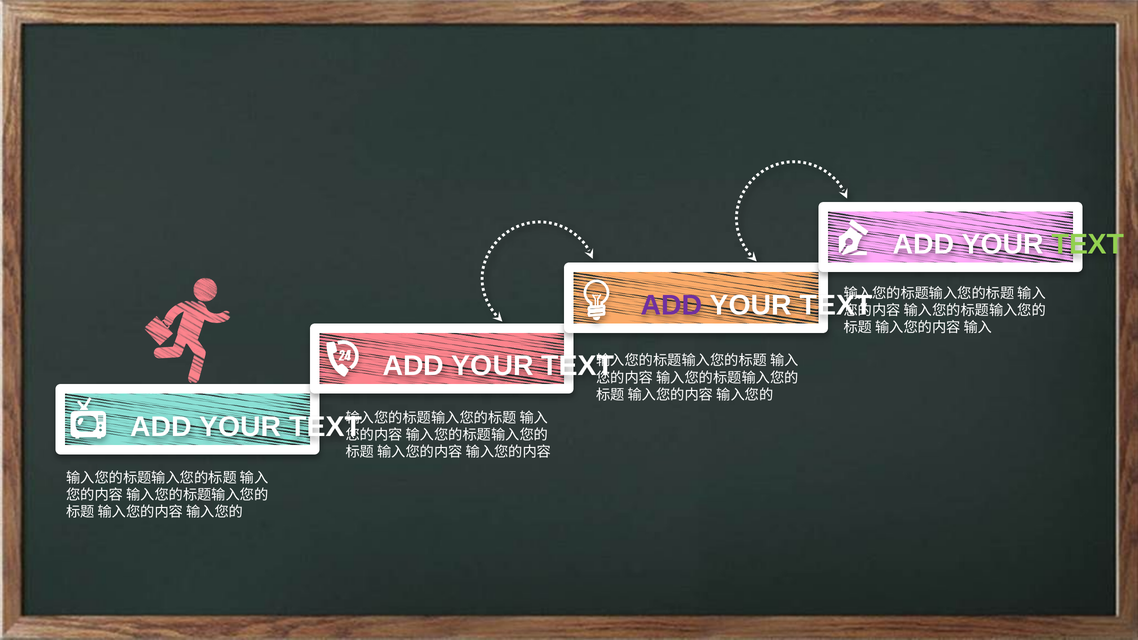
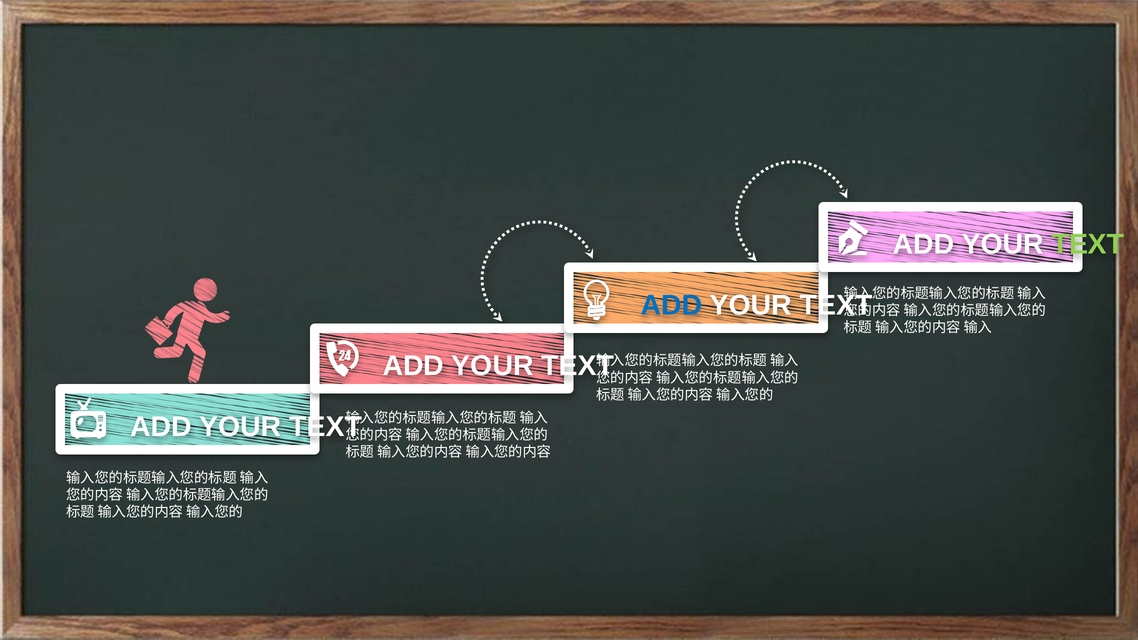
ADD at (672, 305) colour: purple -> blue
